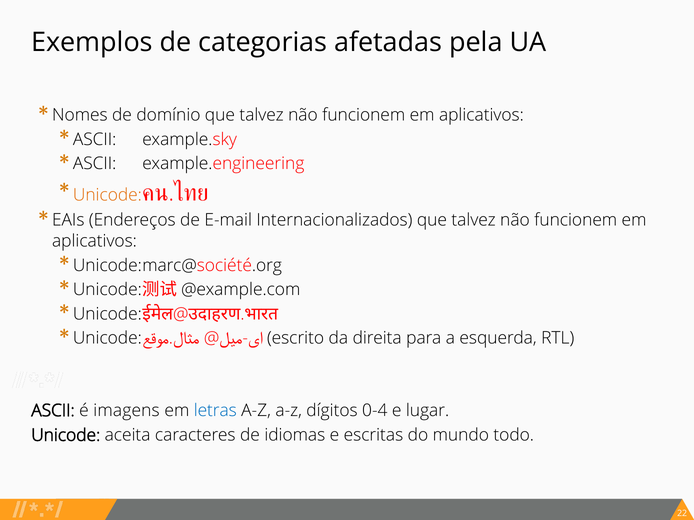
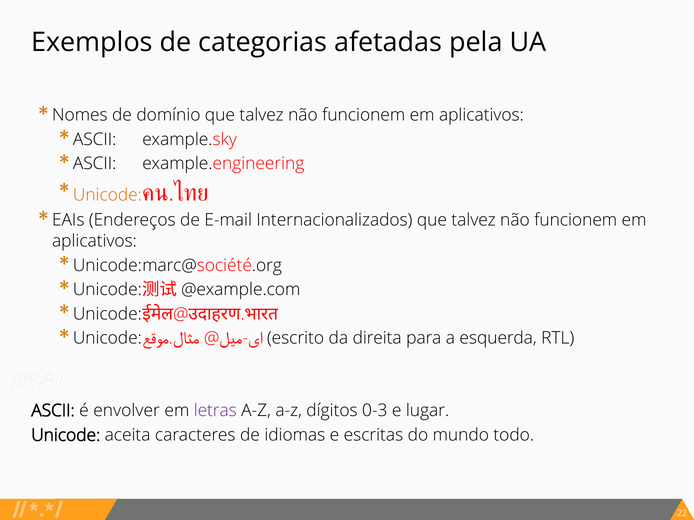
imagens: imagens -> envolver
letras colour: blue -> purple
0-4: 0-4 -> 0-3
